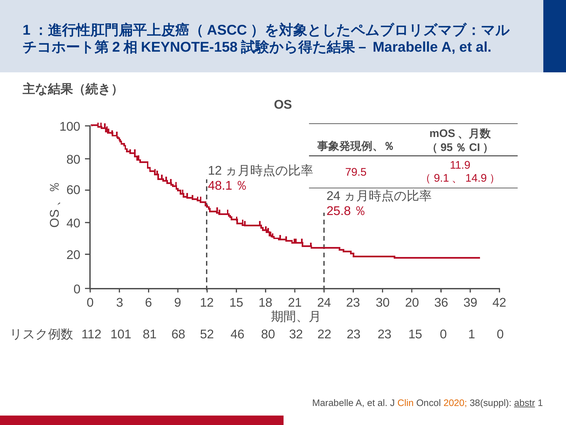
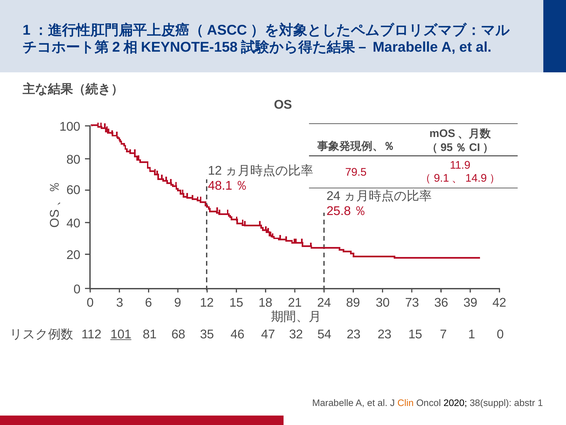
24 23: 23 -> 89
30 20: 20 -> 73
101 underline: none -> present
52: 52 -> 35
46 80: 80 -> 47
22: 22 -> 54
15 0: 0 -> 7
2020 colour: orange -> black
abstr underline: present -> none
